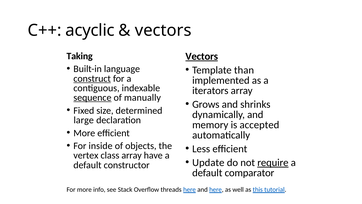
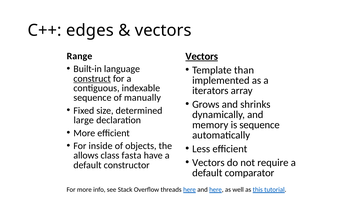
acyclic: acyclic -> edges
Taking: Taking -> Range
sequence at (92, 97) underline: present -> none
is accepted: accepted -> sequence
vertex: vertex -> allows
class array: array -> fasta
Update at (208, 162): Update -> Vectors
require underline: present -> none
